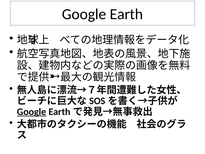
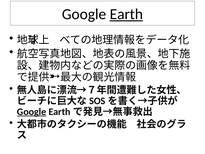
Earth underline: none -> present
